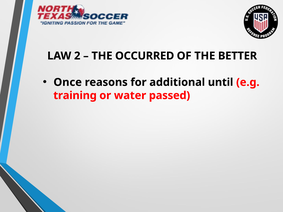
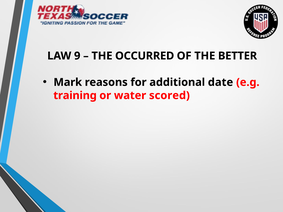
2: 2 -> 9
Once: Once -> Mark
until: until -> date
passed: passed -> scored
